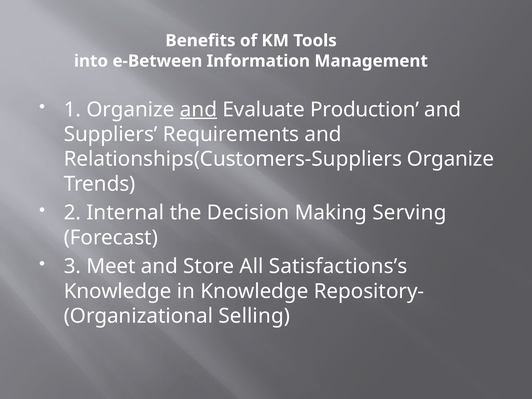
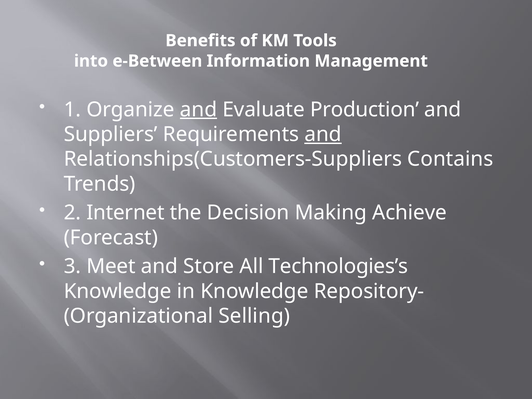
and at (323, 134) underline: none -> present
Relationships(Customers-Suppliers Organize: Organize -> Contains
Internal: Internal -> Internet
Serving: Serving -> Achieve
Satisfactions’s: Satisfactions’s -> Technologies’s
